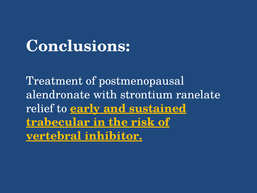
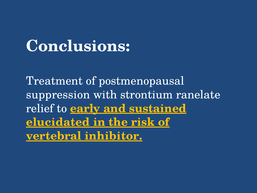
alendronate: alendronate -> suppression
trabecular: trabecular -> elucidated
